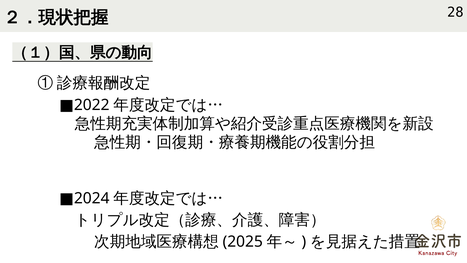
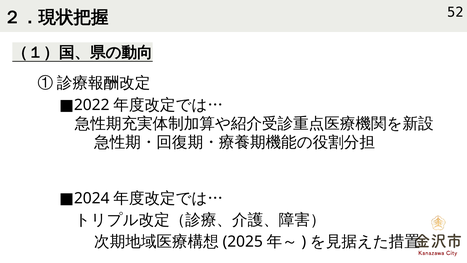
28: 28 -> 52
